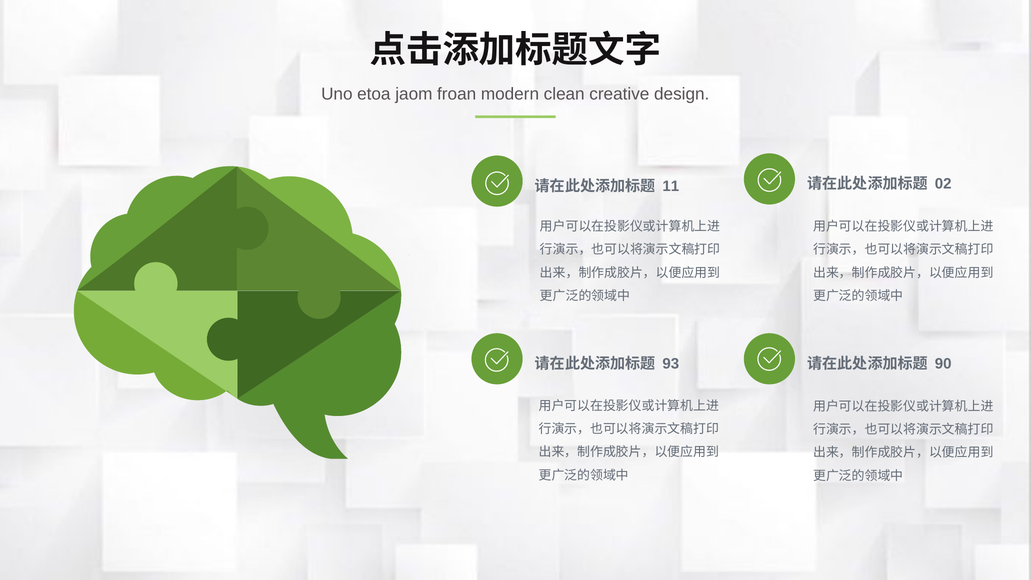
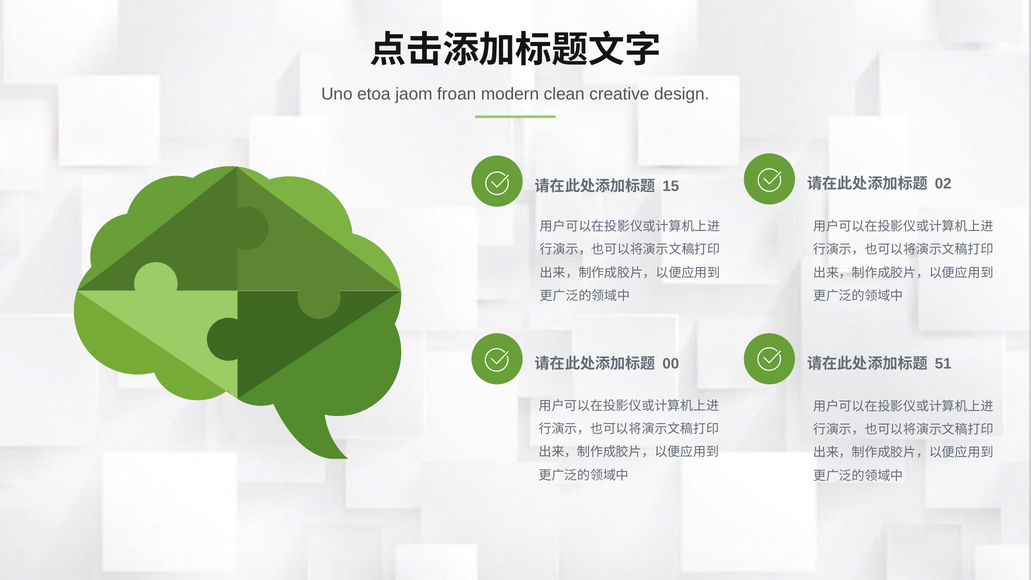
11: 11 -> 15
93: 93 -> 00
90: 90 -> 51
